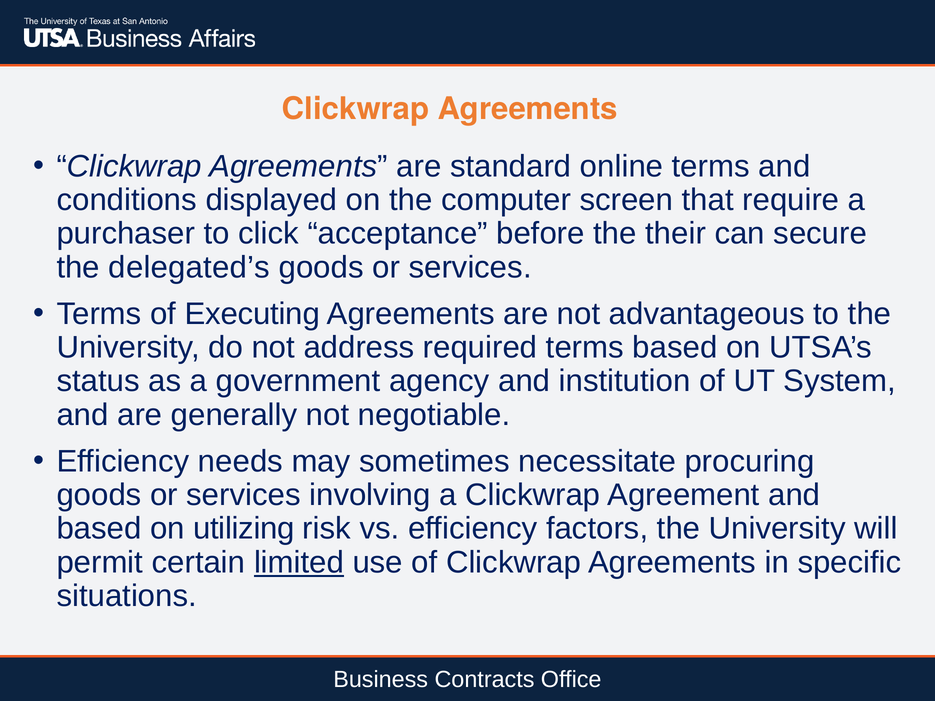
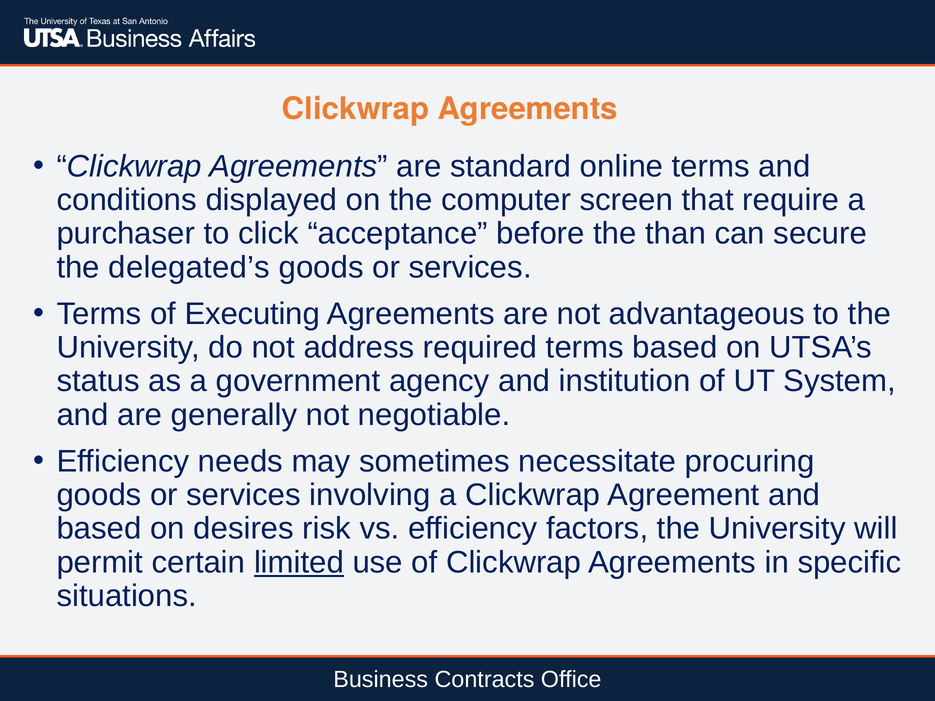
their: their -> than
utilizing: utilizing -> desires
